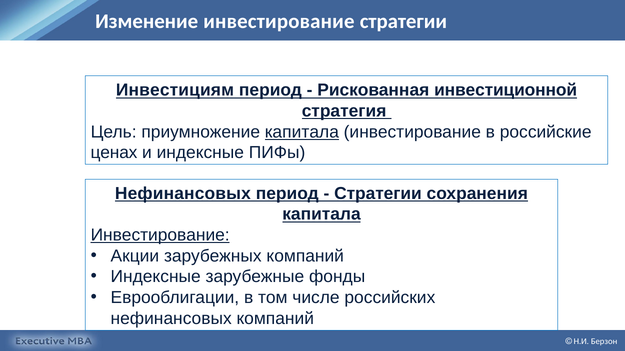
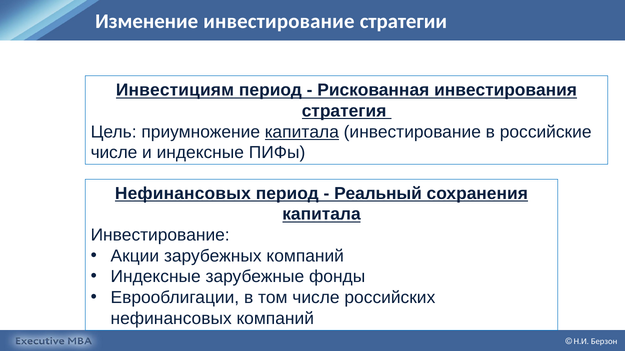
инвестиционной: инвестиционной -> инвестирования
ценах at (114, 153): ценах -> числе
Стратегии at (378, 194): Стратегии -> Реальный
Инвестирование at (160, 235) underline: present -> none
